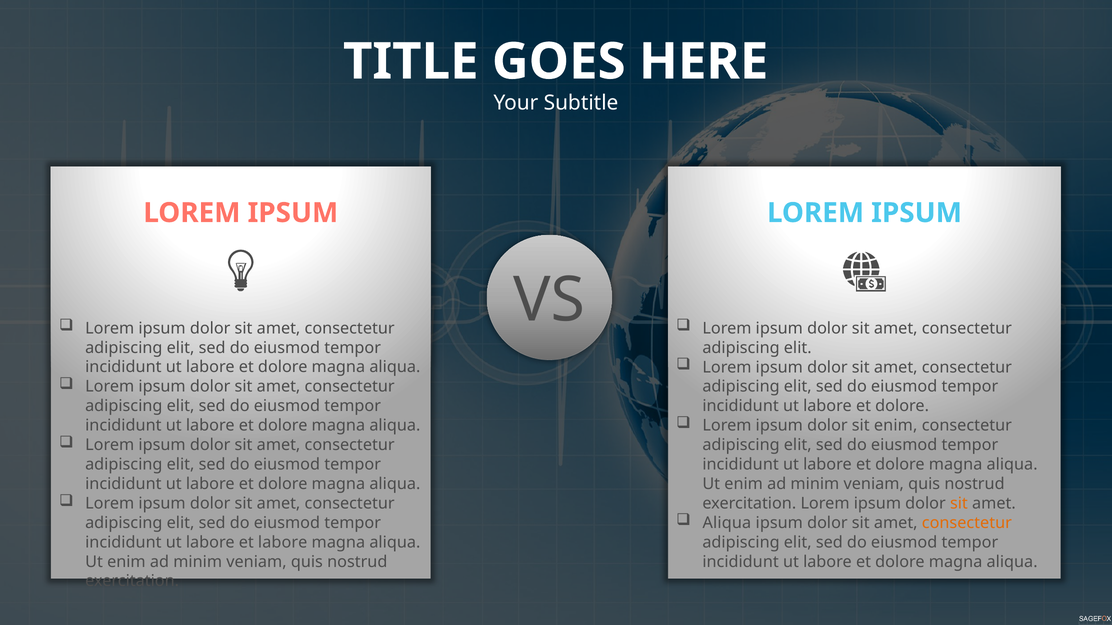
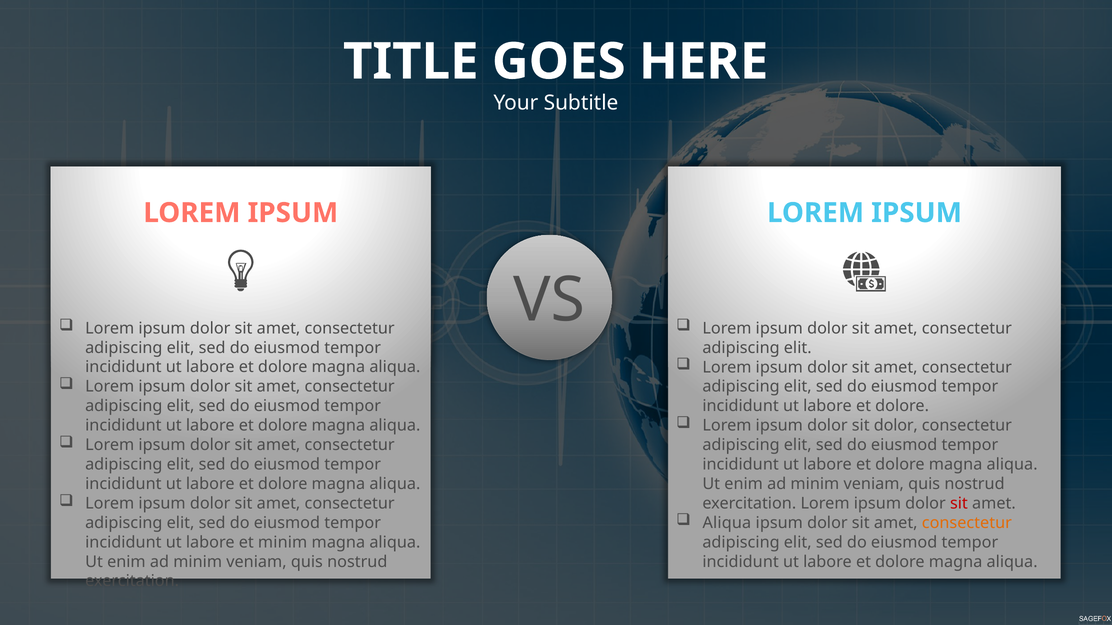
sit enim: enim -> dolor
sit at (959, 504) colour: orange -> red
et labore: labore -> minim
